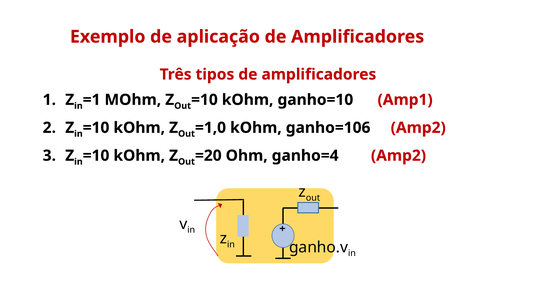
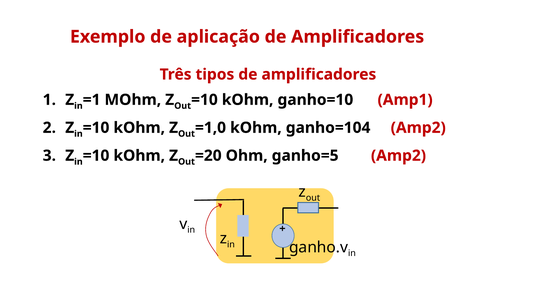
ganho=106: ganho=106 -> ganho=104
ganho=4: ganho=4 -> ganho=5
